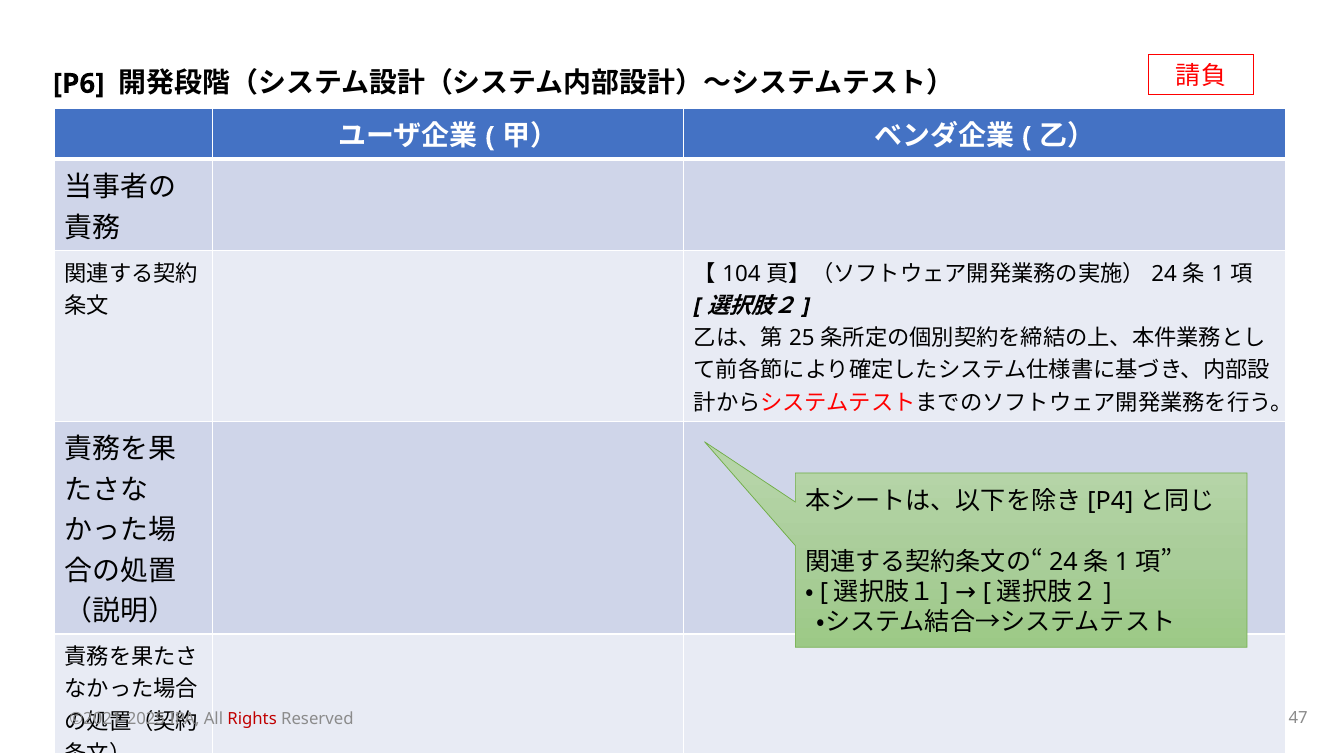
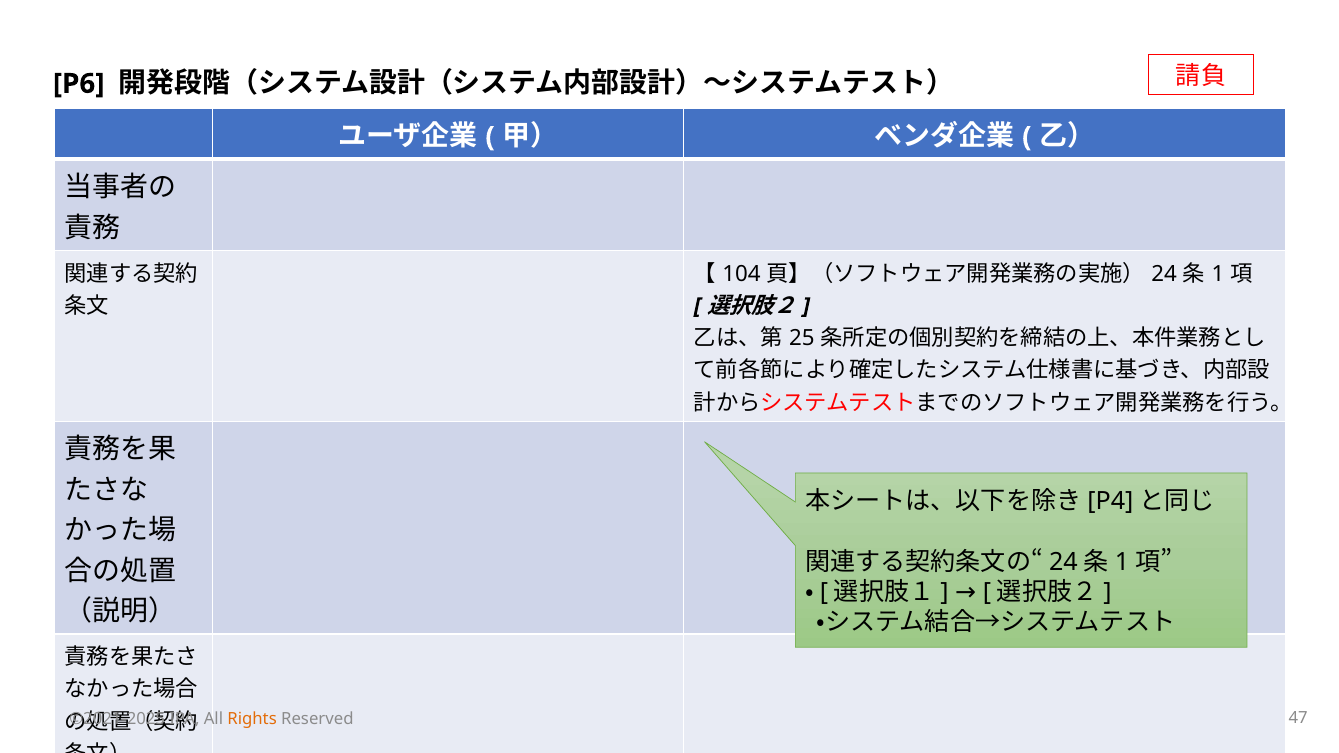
Rights colour: red -> orange
